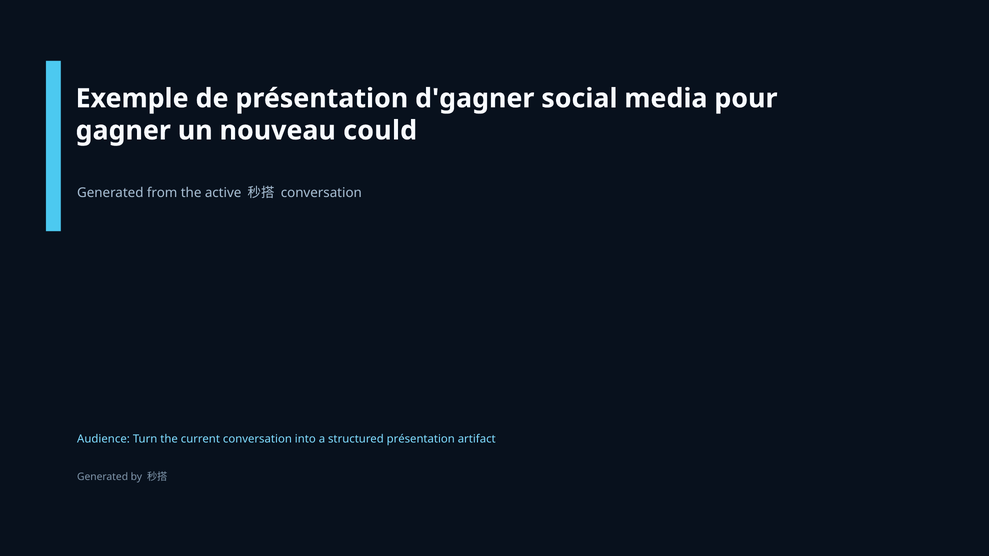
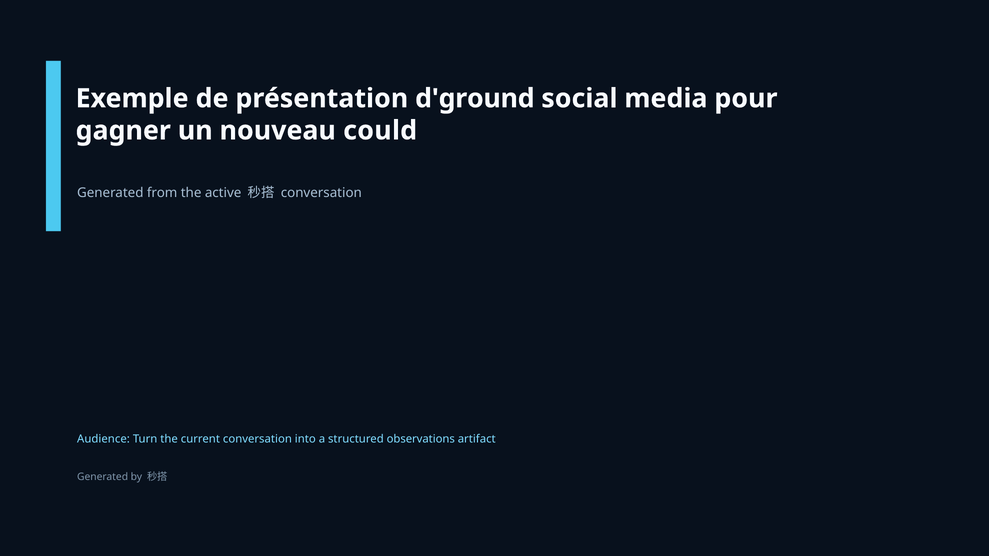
d'gagner: d'gagner -> d'ground
structured présentation: présentation -> observations
